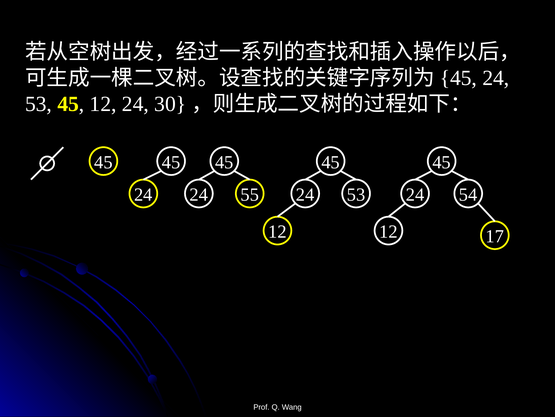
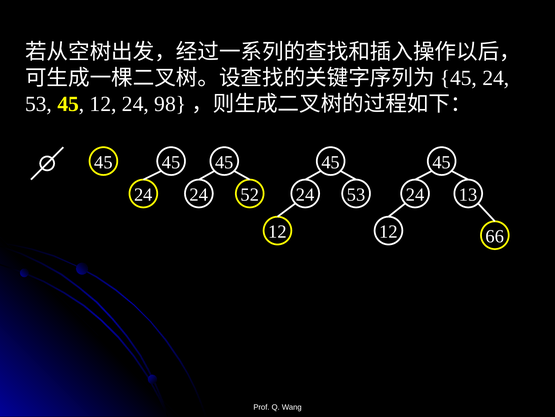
30: 30 -> 98
55: 55 -> 52
54: 54 -> 13
17: 17 -> 66
